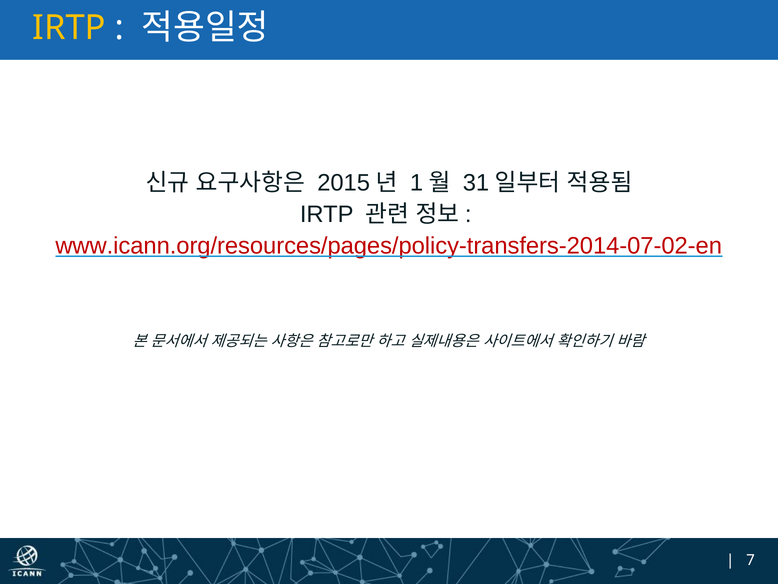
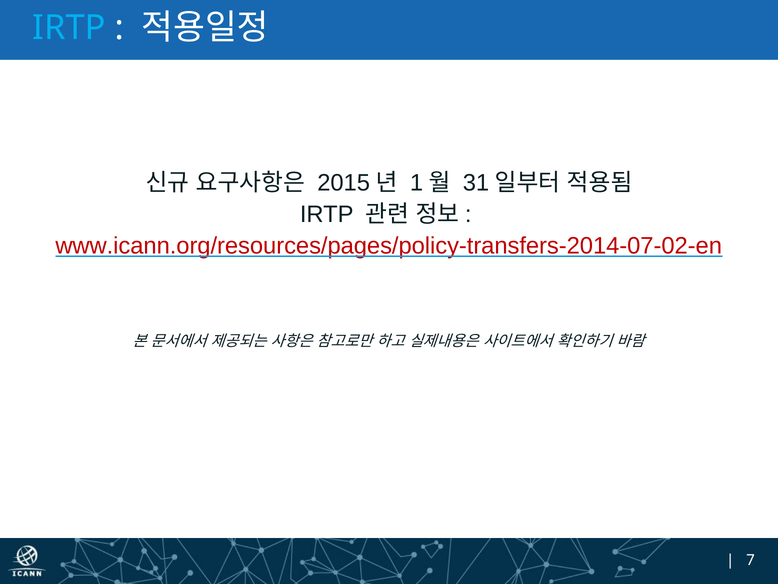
IRTP at (69, 28) colour: yellow -> light blue
